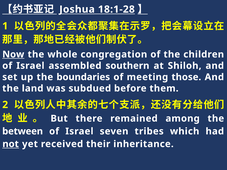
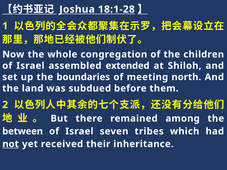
Now underline: present -> none
southern: southern -> extended
those: those -> north
